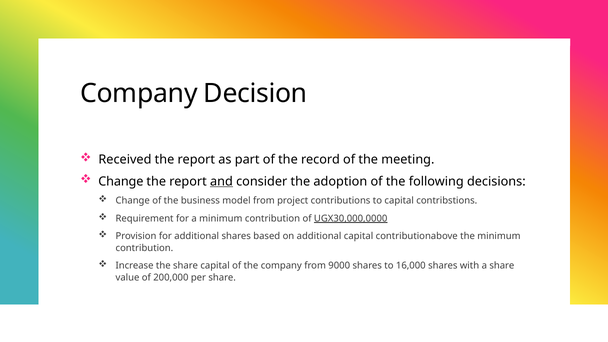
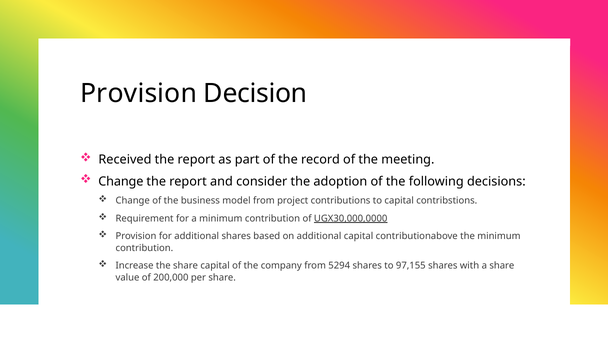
Company at (139, 93): Company -> Provision
and underline: present -> none
9000: 9000 -> 5294
16,000: 16,000 -> 97,155
